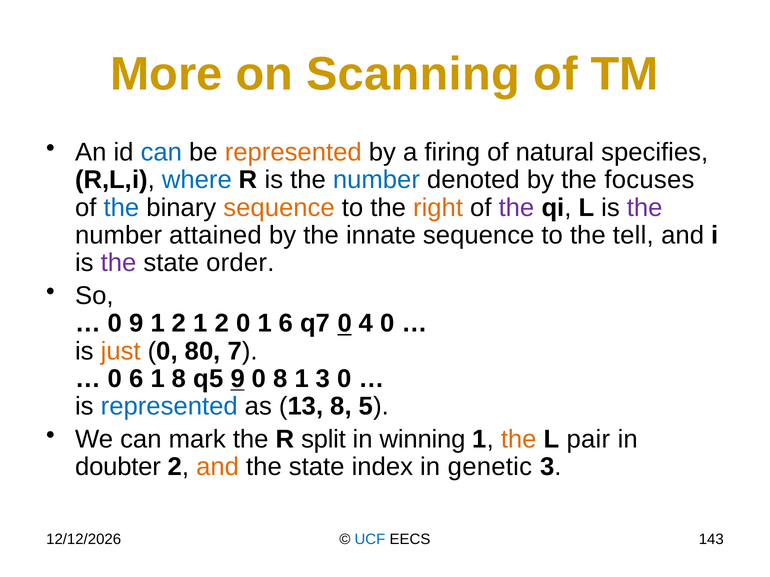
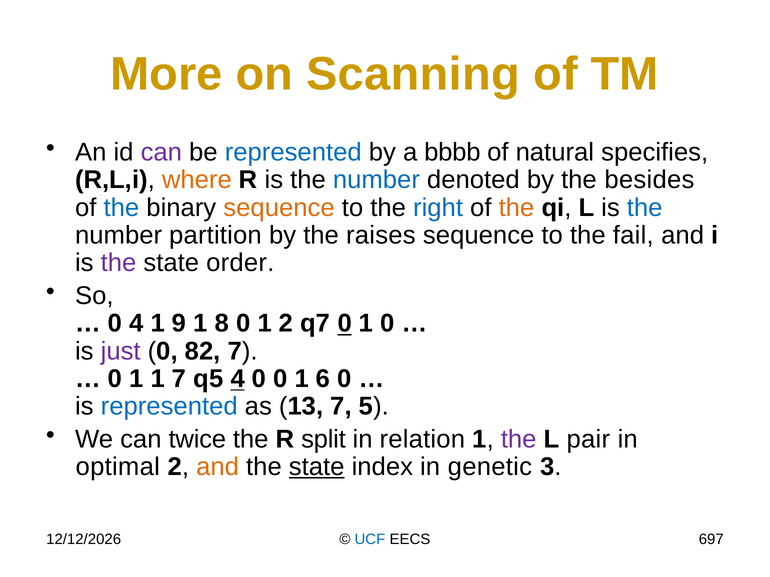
can at (161, 152) colour: blue -> purple
represented at (293, 152) colour: orange -> blue
firing: firing -> bbbb
where colour: blue -> orange
focuses: focuses -> besides
right colour: orange -> blue
the at (516, 208) colour: purple -> orange
the at (645, 208) colour: purple -> blue
attained: attained -> partition
innate: innate -> raises
tell: tell -> fail
0 9: 9 -> 4
2 at (179, 324): 2 -> 9
2 at (222, 324): 2 -> 8
1 6: 6 -> 2
q7 0 4: 4 -> 1
just colour: orange -> purple
80: 80 -> 82
6 at (136, 379): 6 -> 1
1 8: 8 -> 7
q5 9: 9 -> 4
0 8: 8 -> 0
1 3: 3 -> 6
13 8: 8 -> 7
mark: mark -> twice
winning: winning -> relation
the at (519, 440) colour: orange -> purple
doubter: doubter -> optimal
state at (317, 467) underline: none -> present
143: 143 -> 697
